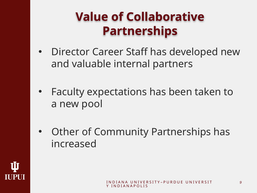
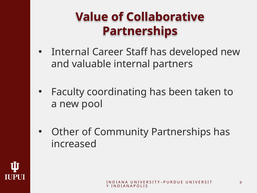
Director at (70, 52): Director -> Internal
expectations: expectations -> coordinating
